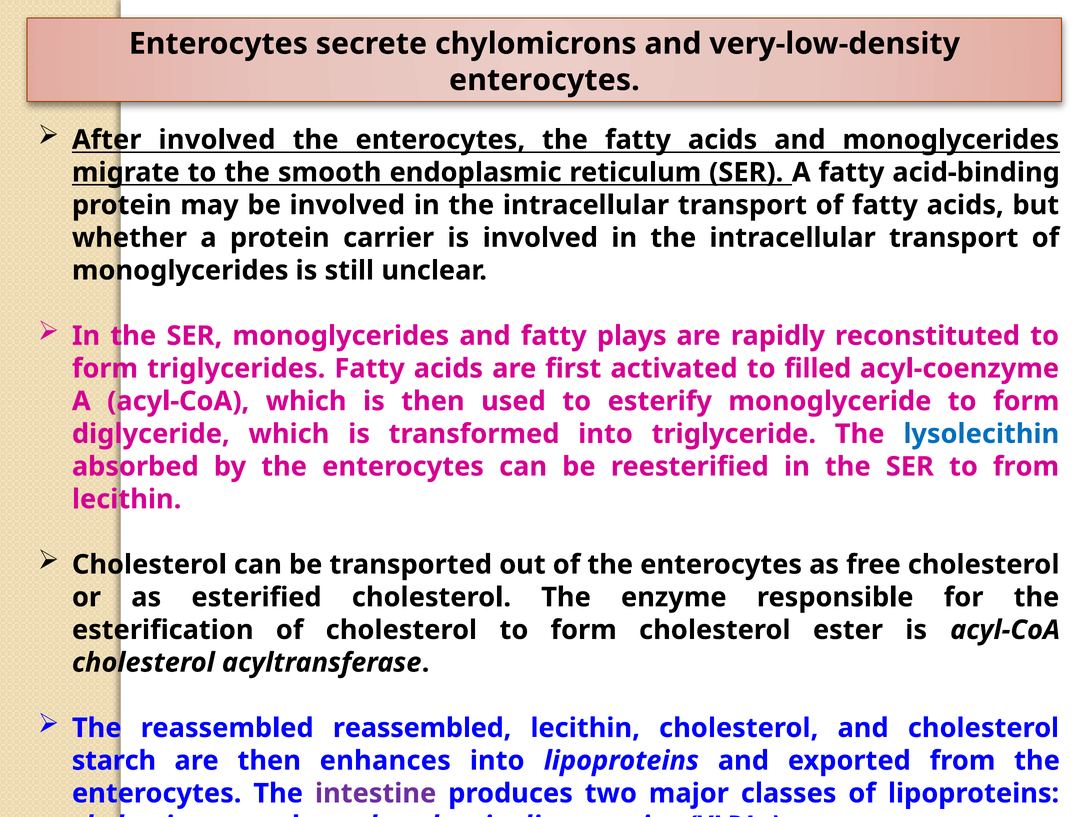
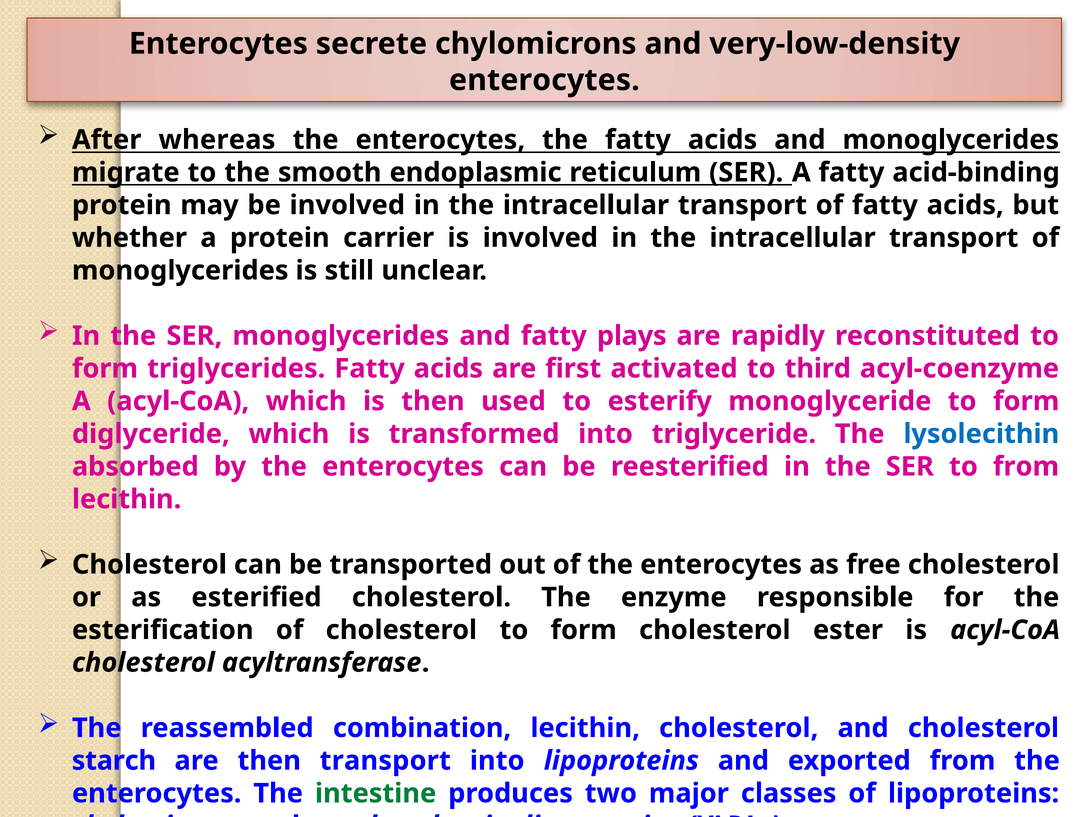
After involved: involved -> whereas
filled: filled -> third
reassembled reassembled: reassembled -> combination
then enhances: enhances -> transport
intestine colour: purple -> green
